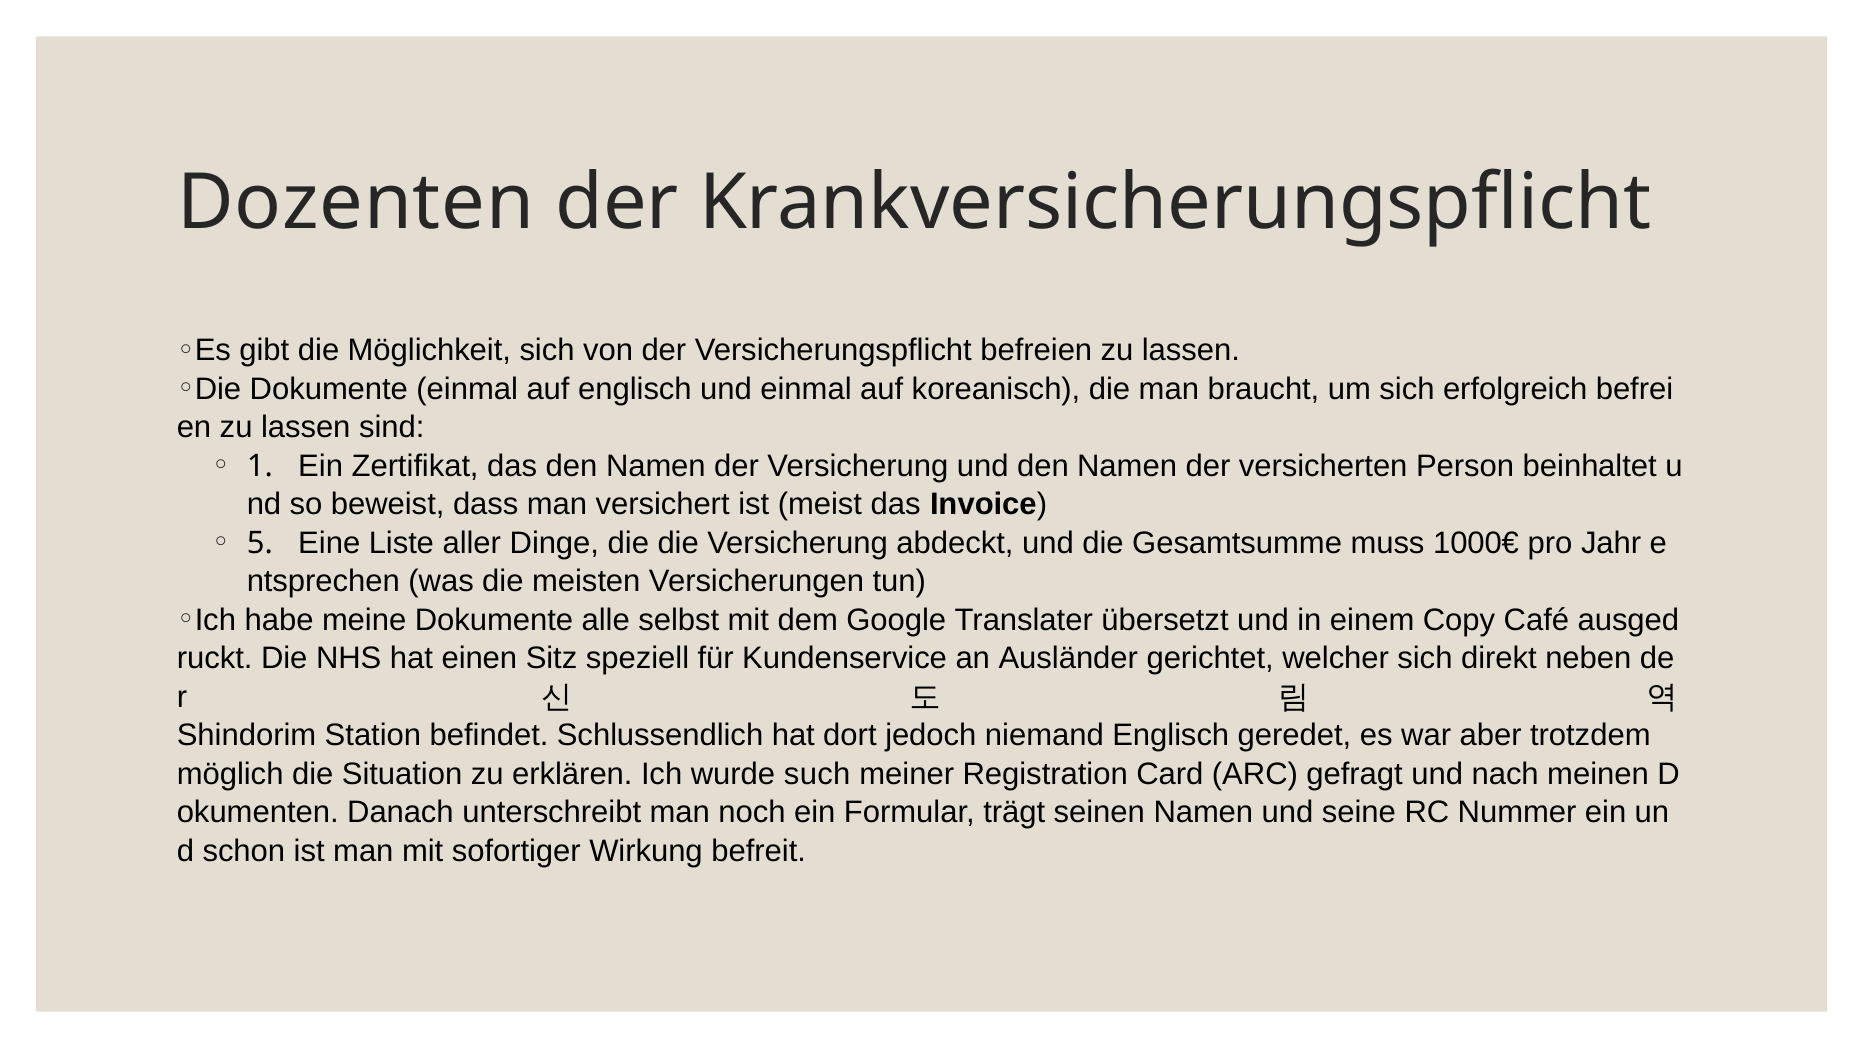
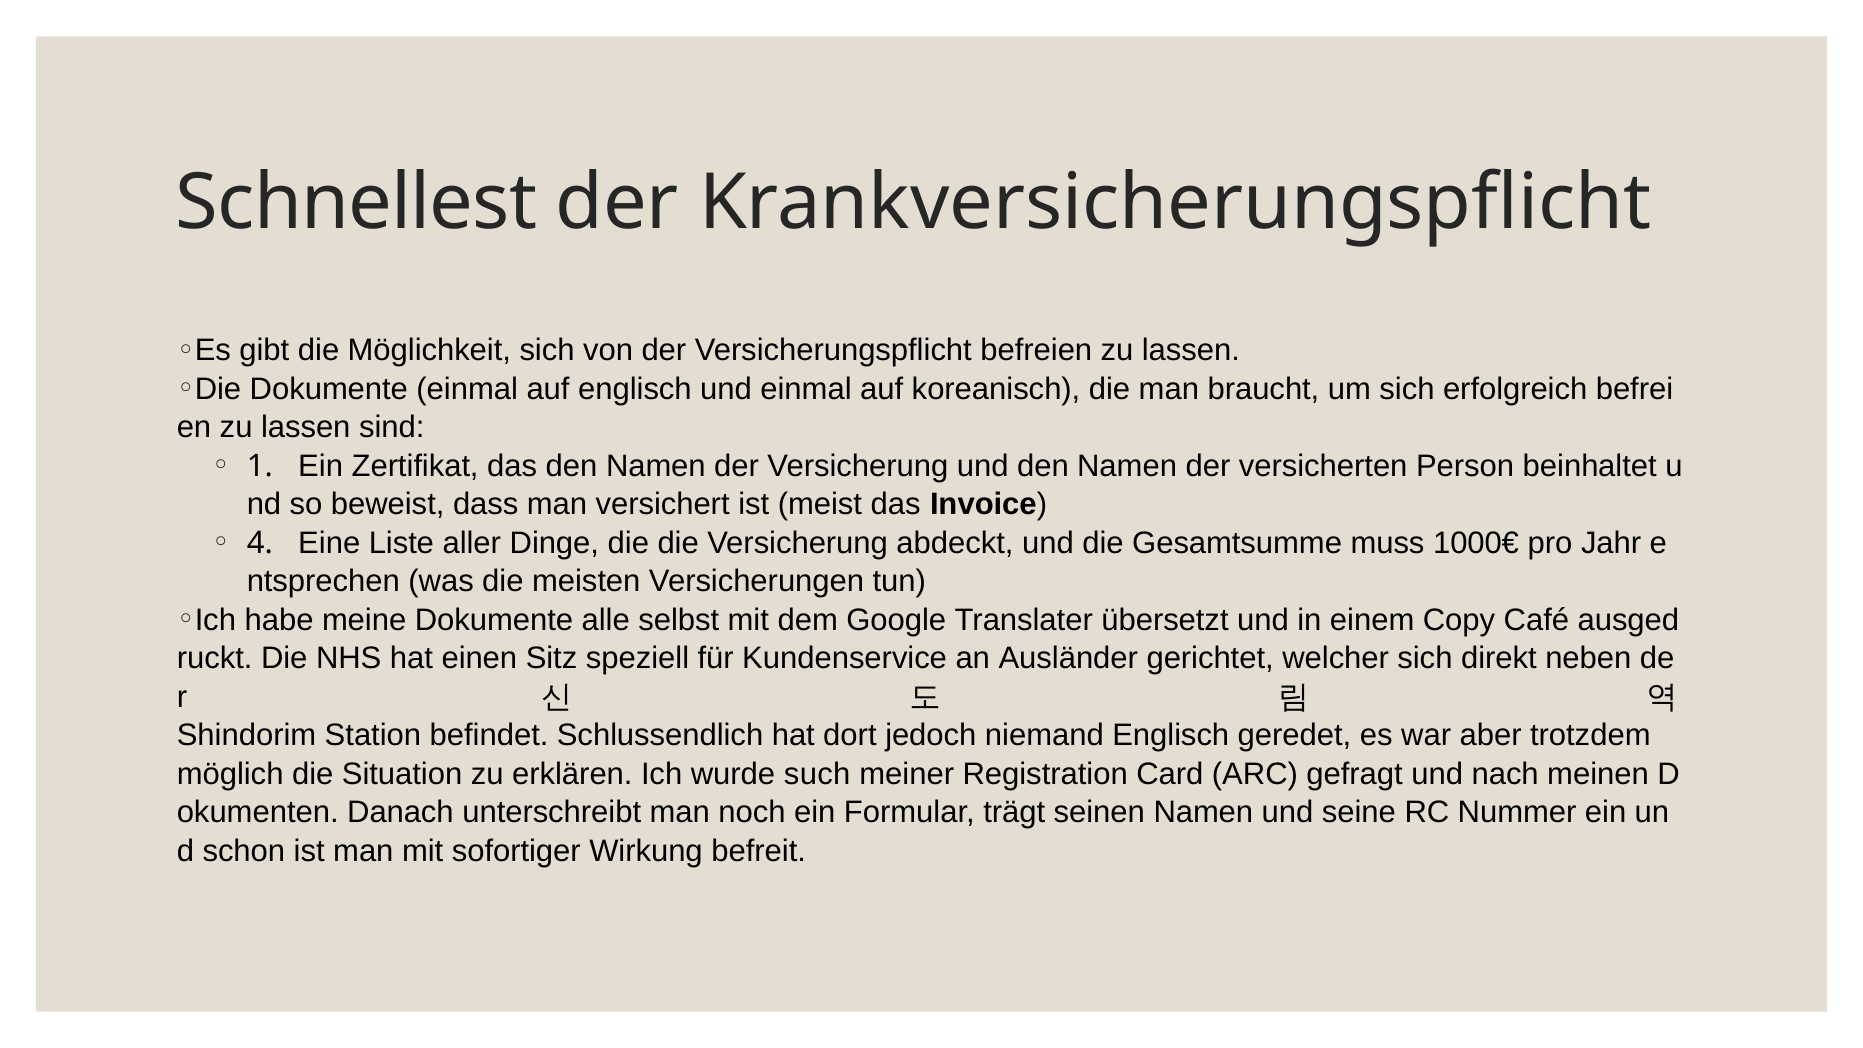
Dozenten: Dozenten -> Schnellest
5: 5 -> 4
